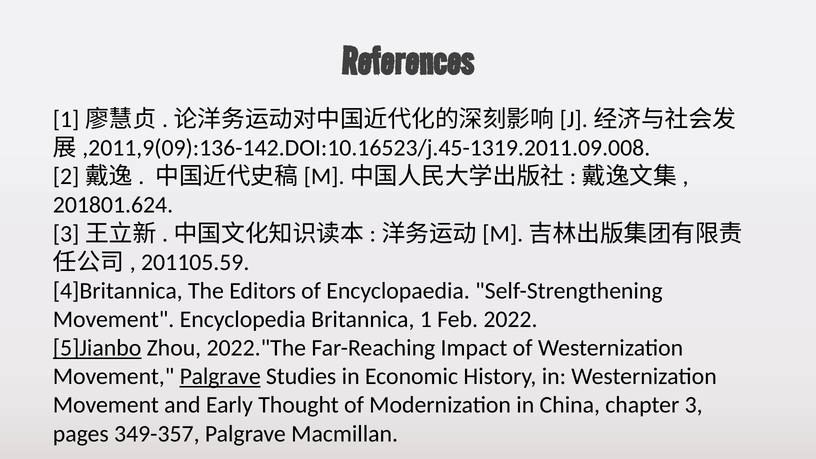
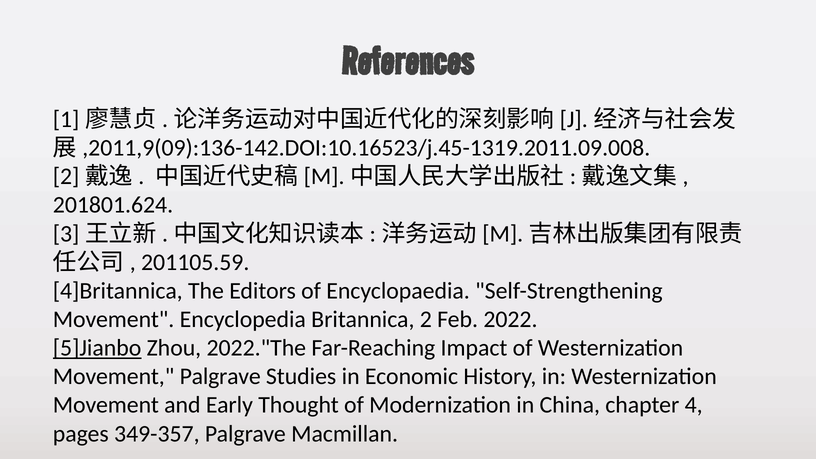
1: 1 -> 2
Palgrave at (220, 377) underline: present -> none
3: 3 -> 4
